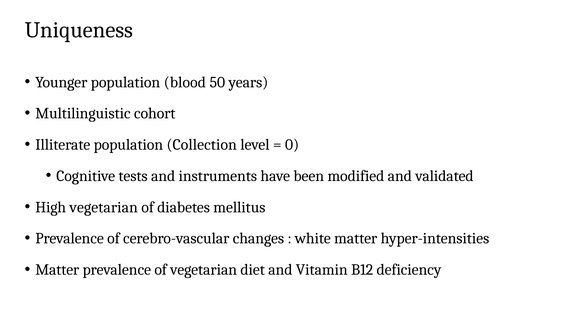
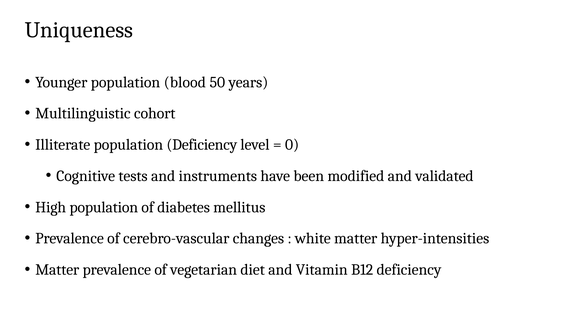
population Collection: Collection -> Deficiency
High vegetarian: vegetarian -> population
